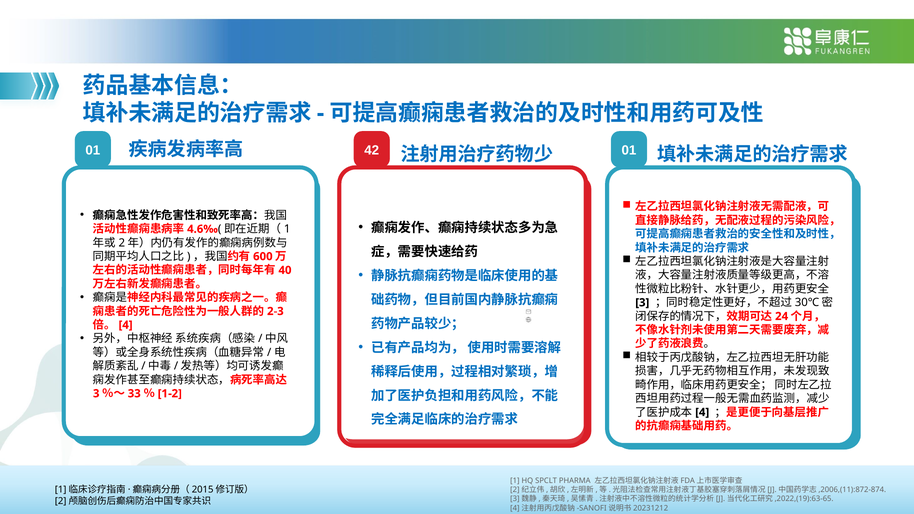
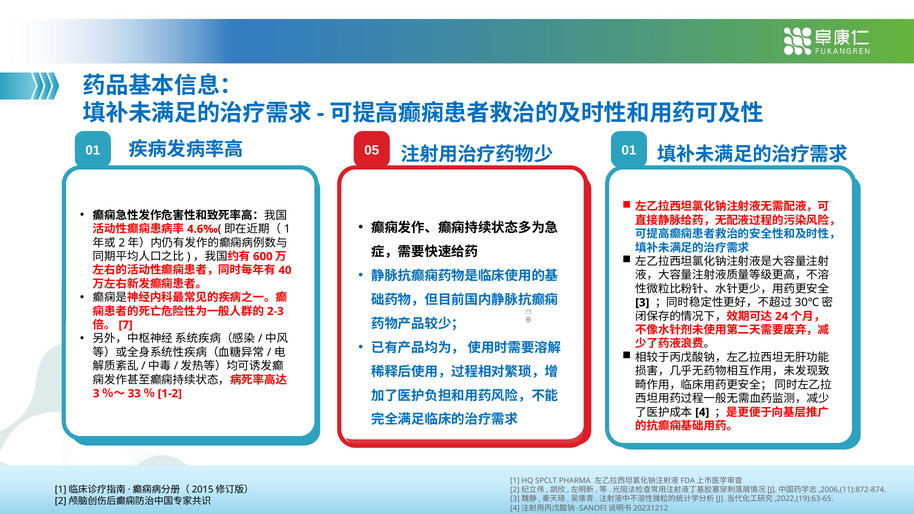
42: 42 -> 05
4 at (126, 325): 4 -> 7
